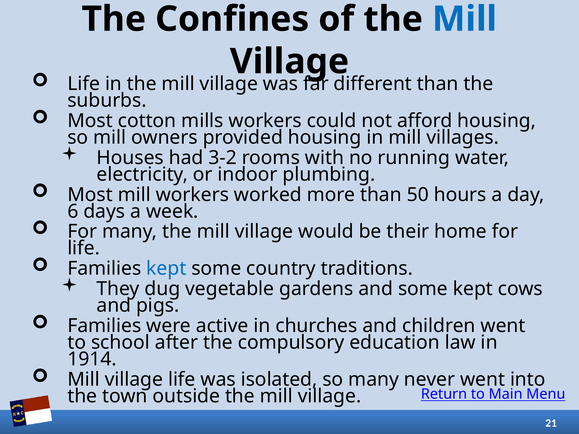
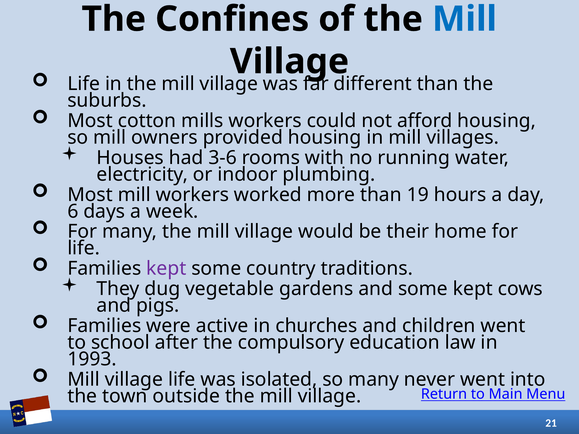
3-2: 3-2 -> 3-6
50: 50 -> 19
kept at (166, 269) colour: blue -> purple
1914: 1914 -> 1993
